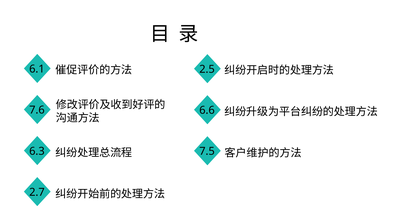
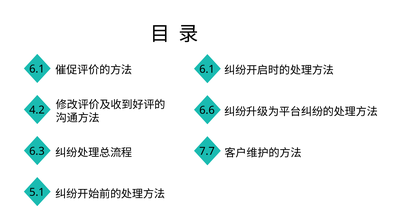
2.5 at (207, 69): 2.5 -> 6.1
7.6: 7.6 -> 4.2
7.5: 7.5 -> 7.7
2.7: 2.7 -> 5.1
